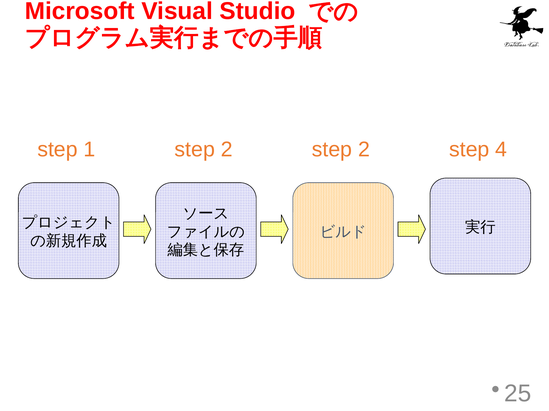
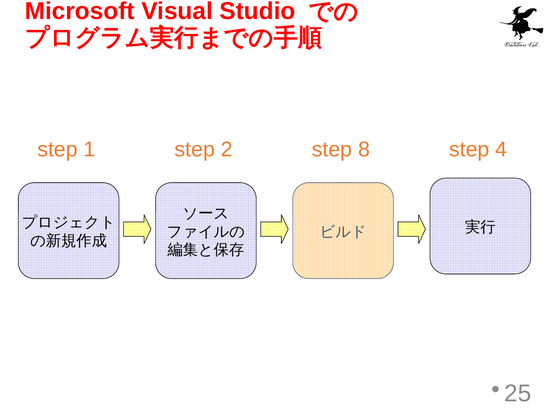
2 step 2: 2 -> 8
